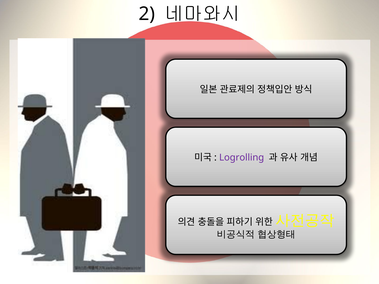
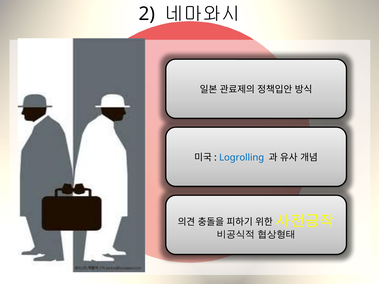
Logrolling colour: purple -> blue
